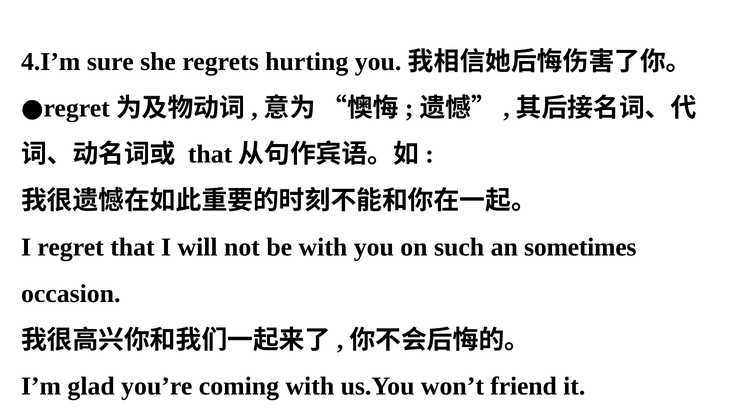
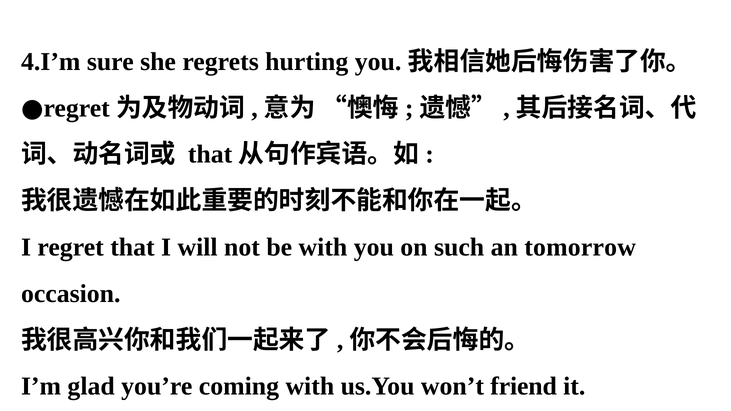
sometimes: sometimes -> tomorrow
